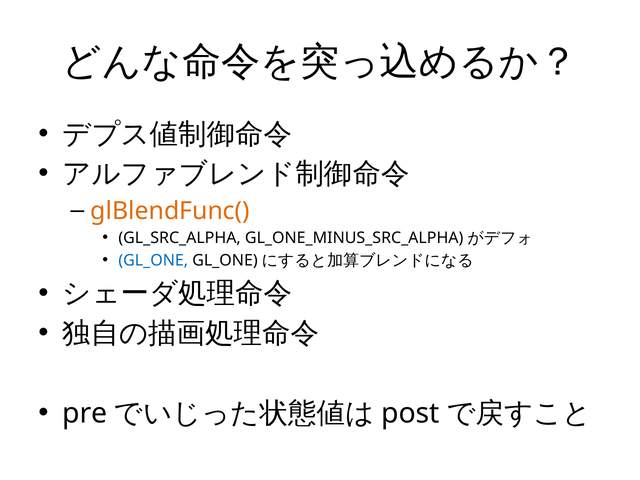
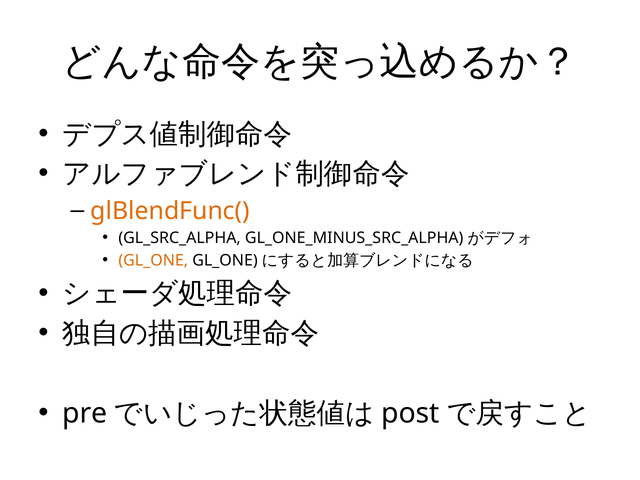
GL_ONE colour: blue -> orange
